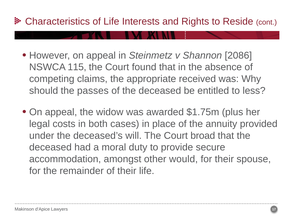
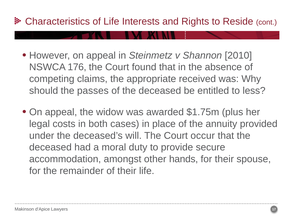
2086: 2086 -> 2010
115: 115 -> 176
broad: broad -> occur
would: would -> hands
